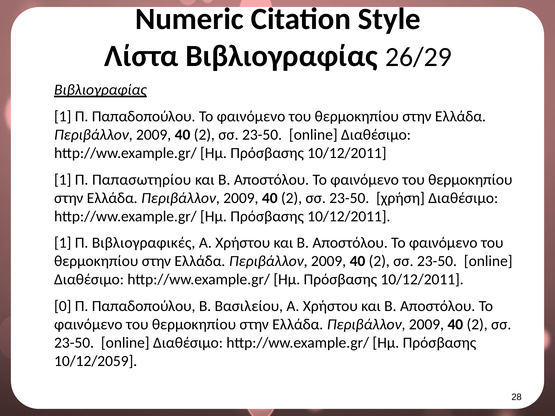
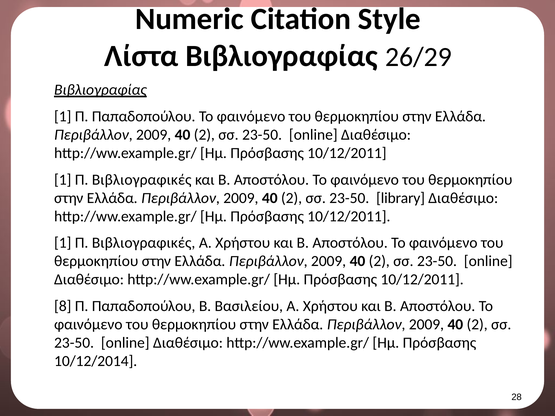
Παπασωτηρίου at (142, 180): Παπασωτηρίου -> Βιβλιογραφικές
χρήση: χρήση -> library
0: 0 -> 8
10/12/2059: 10/12/2059 -> 10/12/2014
